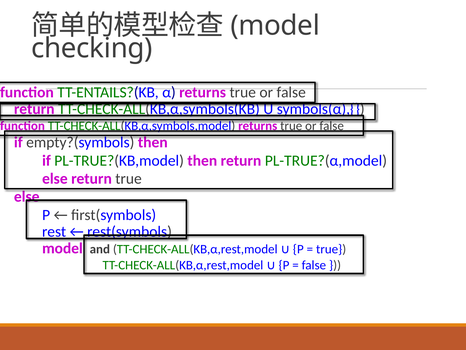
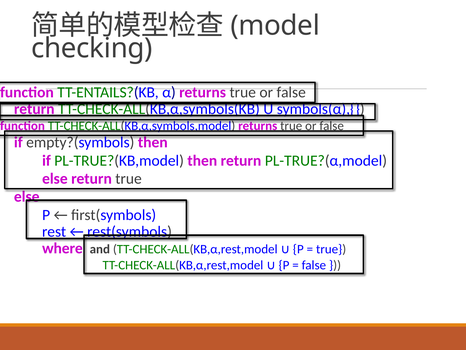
model at (62, 248): model -> where
